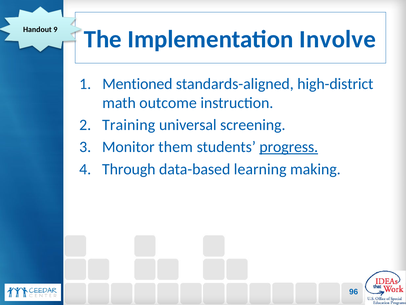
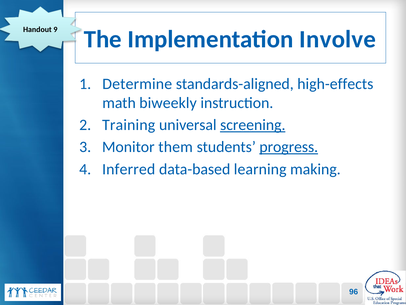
Mentioned: Mentioned -> Determine
high-district: high-district -> high-effects
outcome: outcome -> biweekly
screening underline: none -> present
Through: Through -> Inferred
